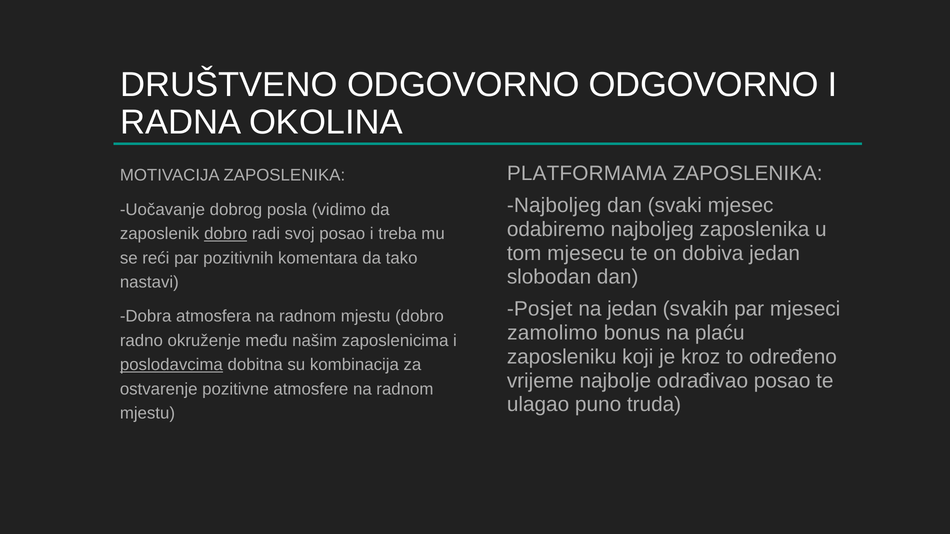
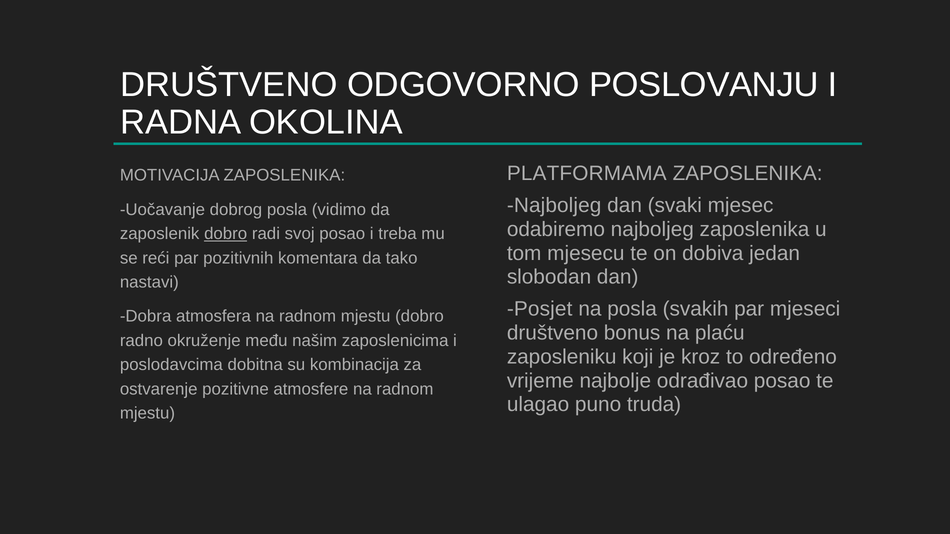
ODGOVORNO ODGOVORNO: ODGOVORNO -> POSLOVANJU
na jedan: jedan -> posla
zamolimo at (552, 333): zamolimo -> društveno
poslodavcima underline: present -> none
